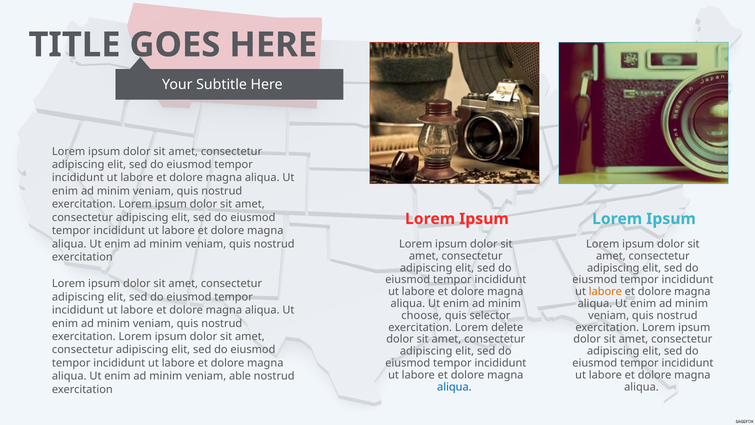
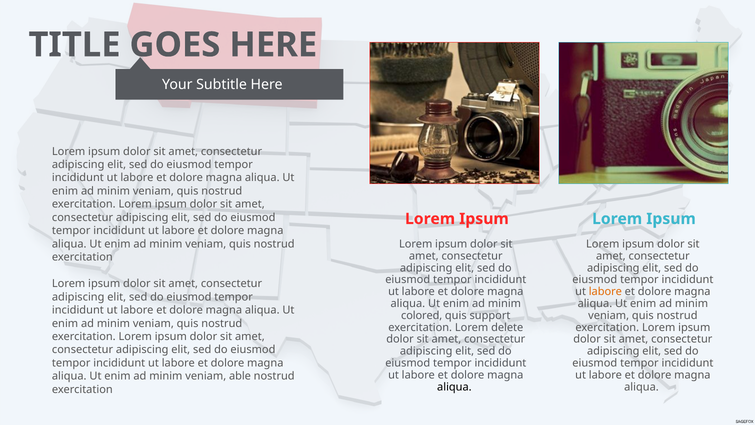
choose: choose -> colored
selector: selector -> support
aliqua at (454, 387) colour: blue -> black
